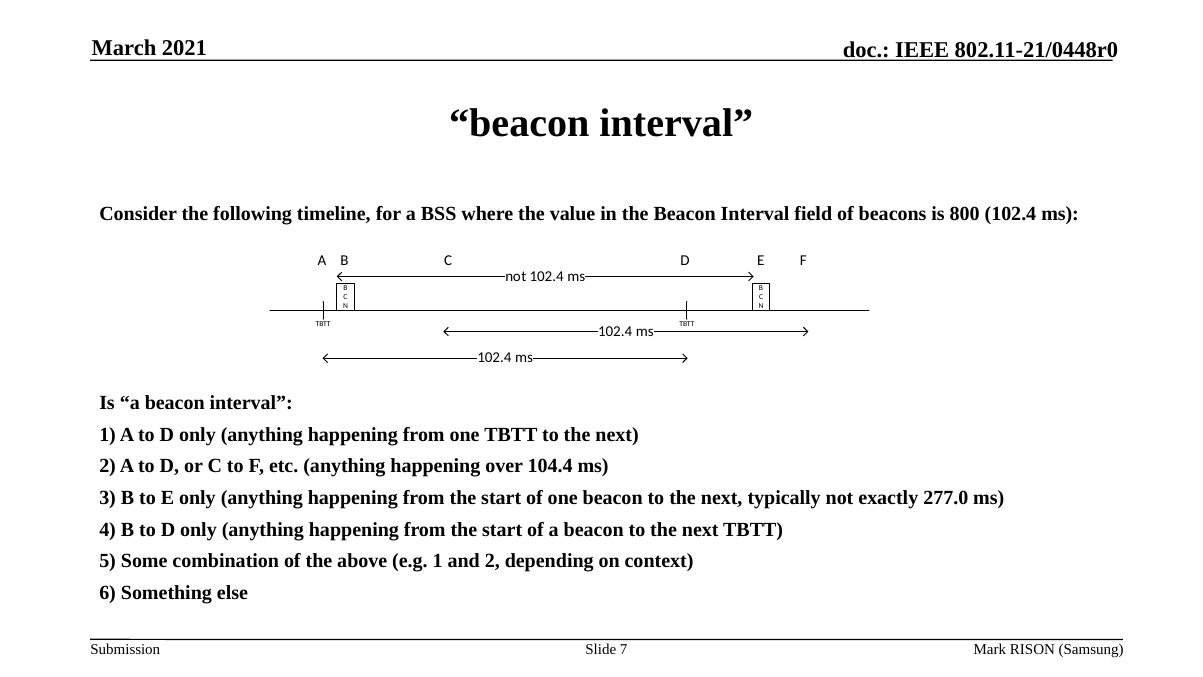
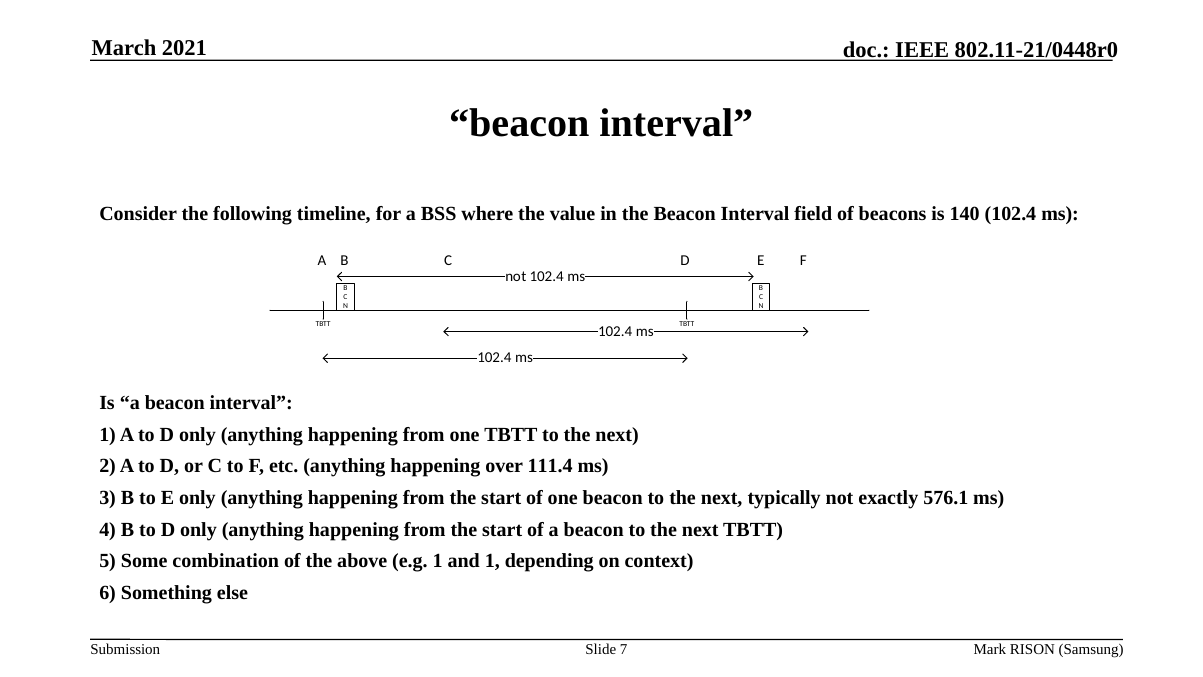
800: 800 -> 140
104.4: 104.4 -> 111.4
277.0: 277.0 -> 576.1
and 2: 2 -> 1
